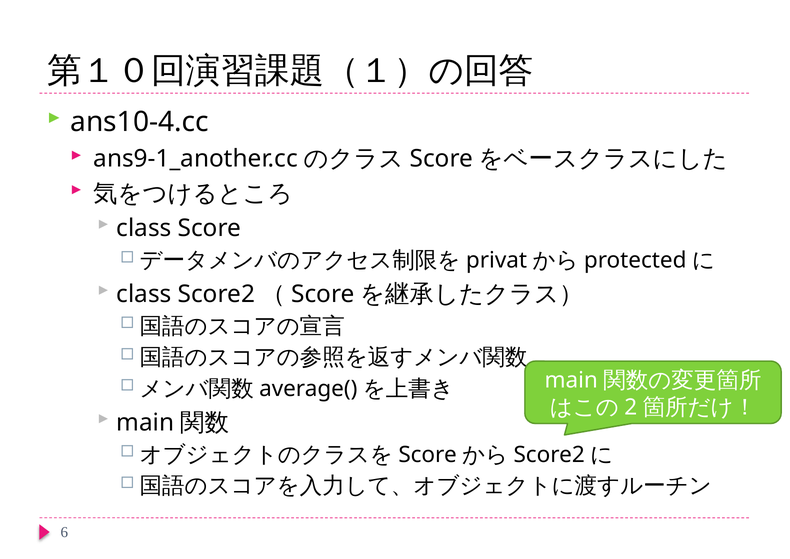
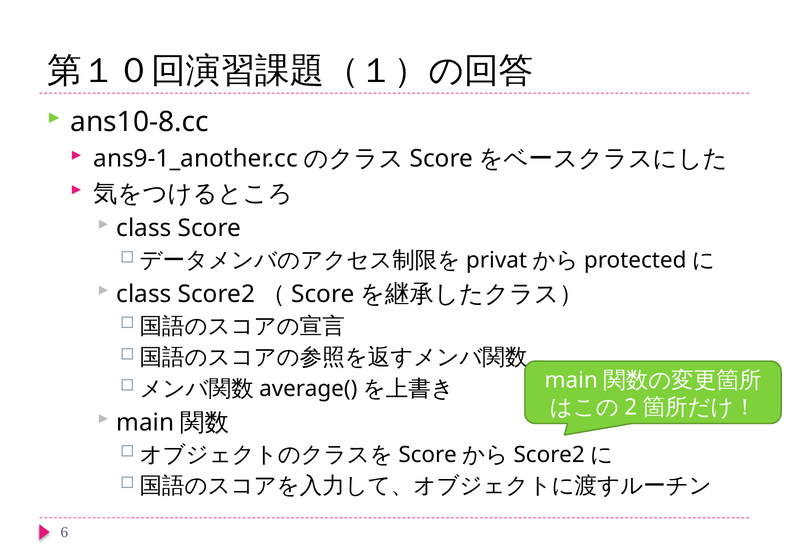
ans10-4.cc: ans10-4.cc -> ans10-8.cc
